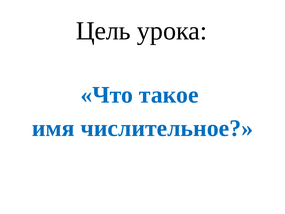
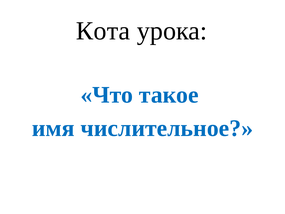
Цель: Цель -> Кота
